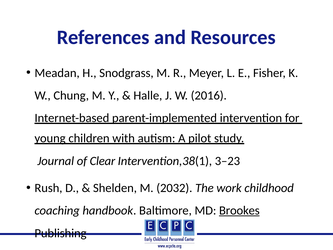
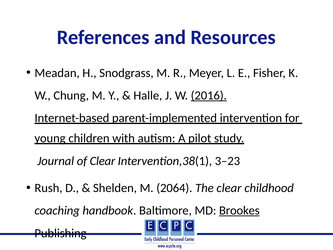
2016 underline: none -> present
2032: 2032 -> 2064
The work: work -> clear
